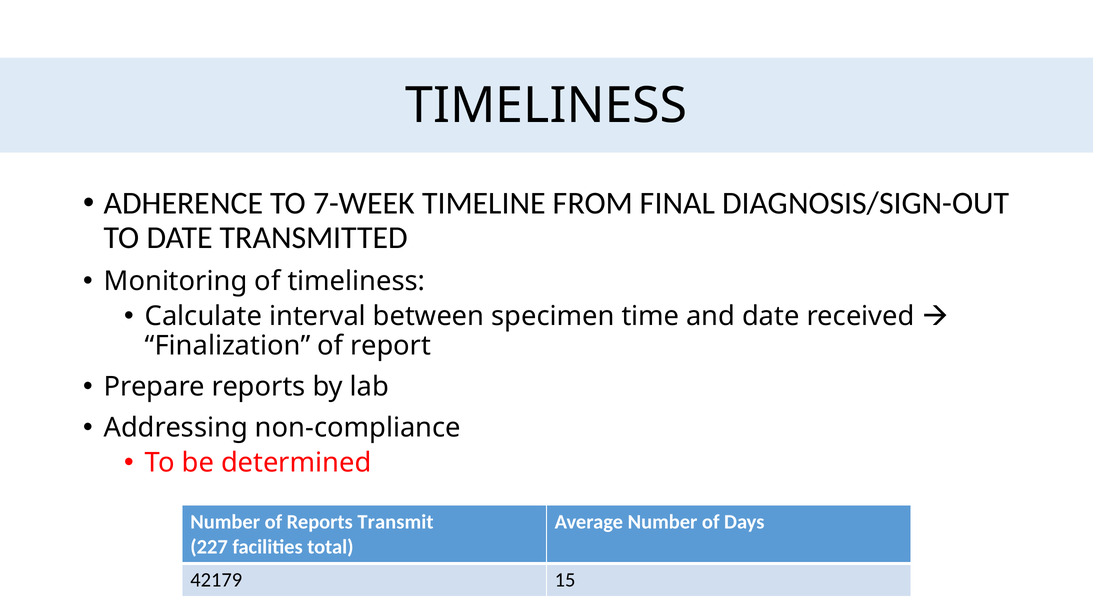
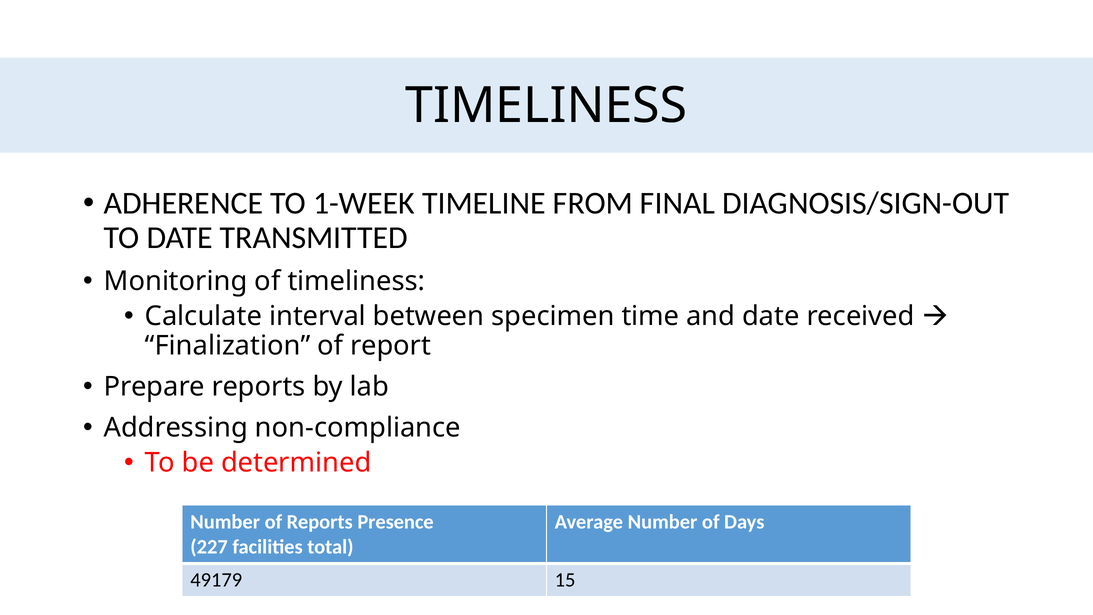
7-WEEK: 7-WEEK -> 1-WEEK
Transmit: Transmit -> Presence
42179: 42179 -> 49179
